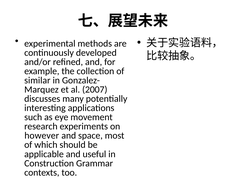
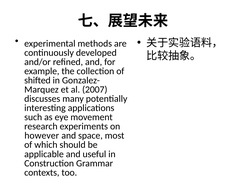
similar: similar -> shifted
